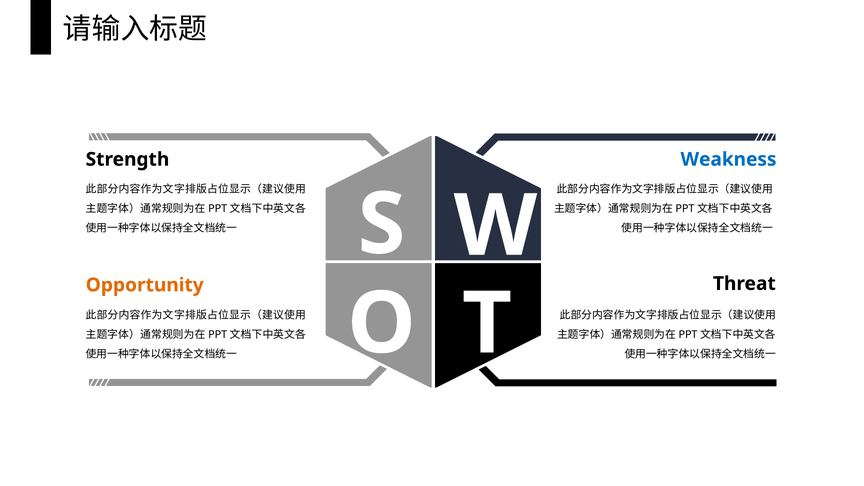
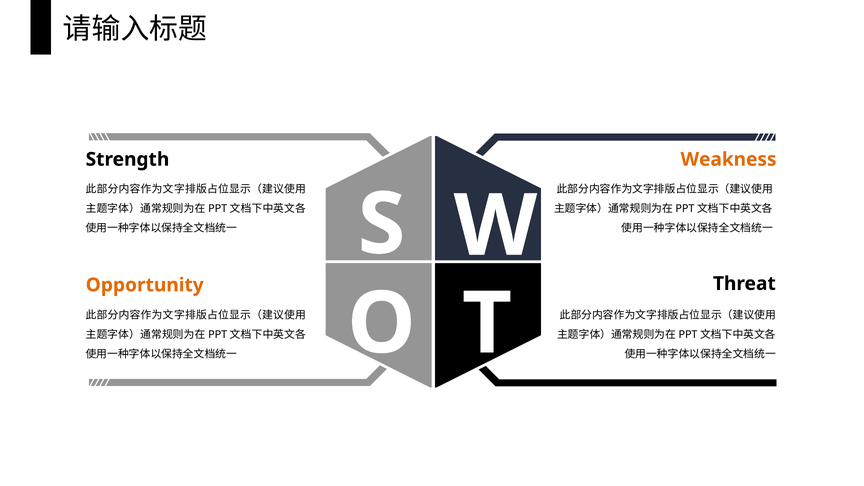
Weakness colour: blue -> orange
